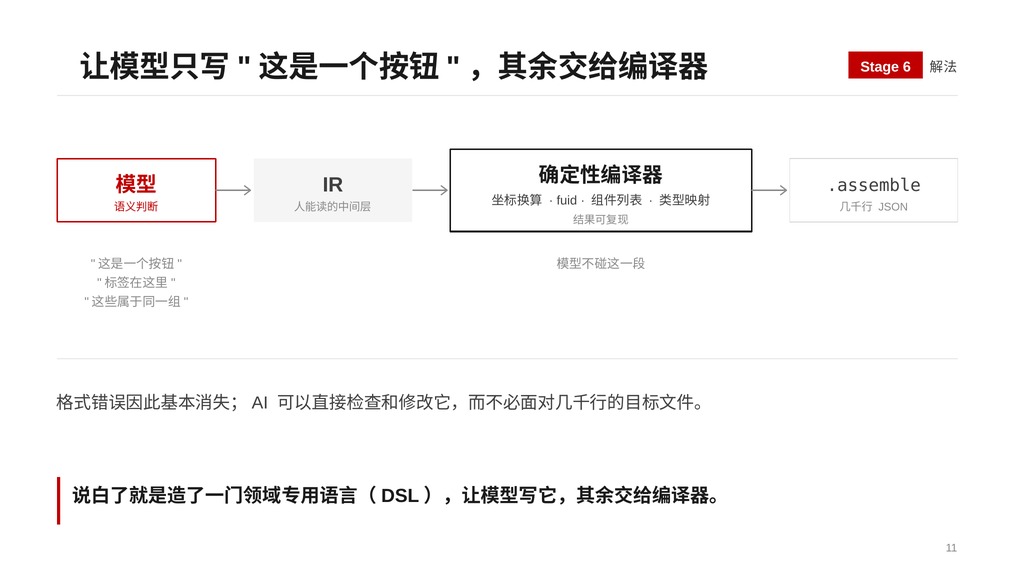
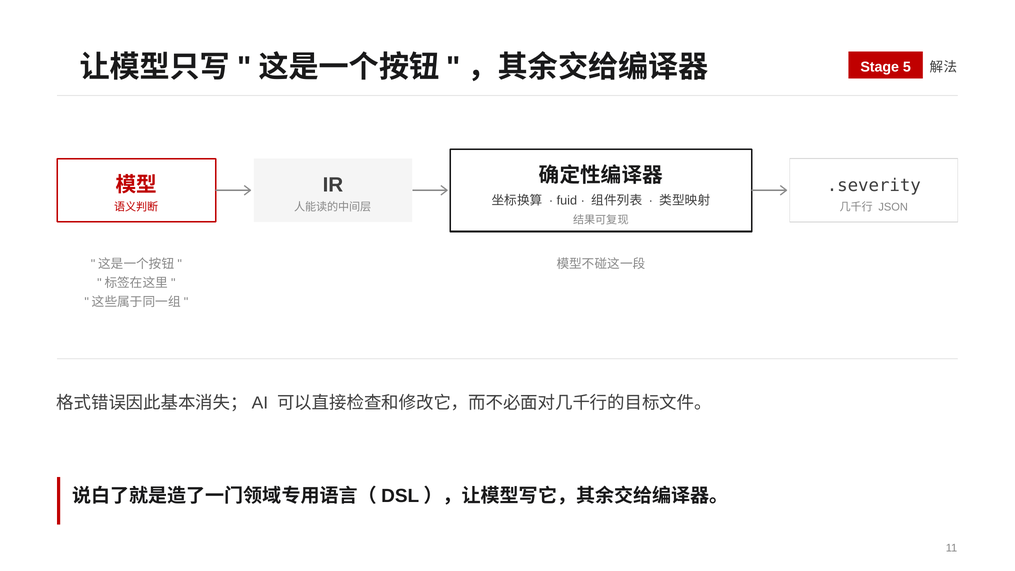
6: 6 -> 5
.assemble: .assemble -> .severity
